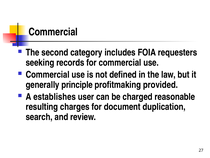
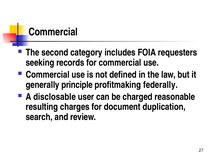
provided: provided -> federally
establishes: establishes -> disclosable
